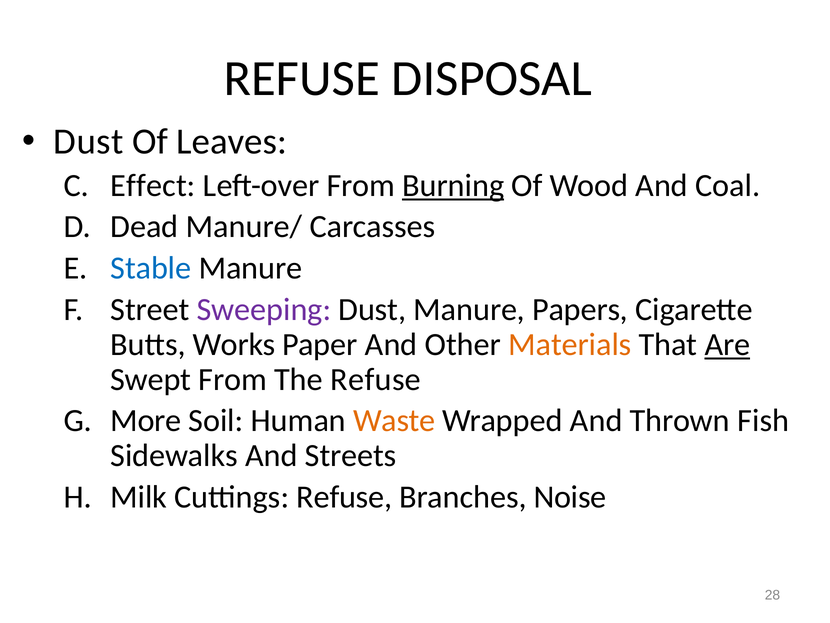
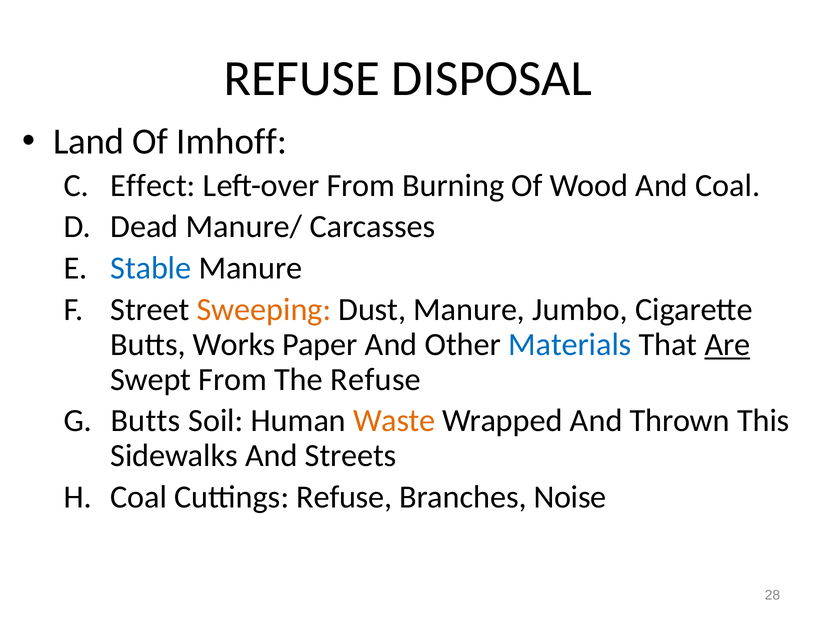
Dust at (88, 141): Dust -> Land
Leaves: Leaves -> Imhoff
Burning underline: present -> none
Sweeping colour: purple -> orange
Papers: Papers -> Jumbo
Materials colour: orange -> blue
More at (146, 420): More -> Butts
Fish: Fish -> This
Milk at (139, 497): Milk -> Coal
